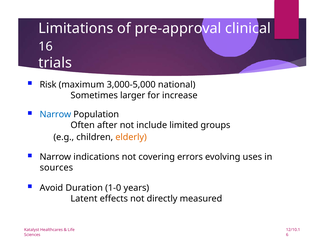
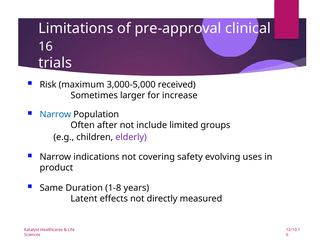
national: national -> received
elderly colour: orange -> purple
errors: errors -> safety
sources: sources -> product
Avoid: Avoid -> Same
1-0: 1-0 -> 1-8
